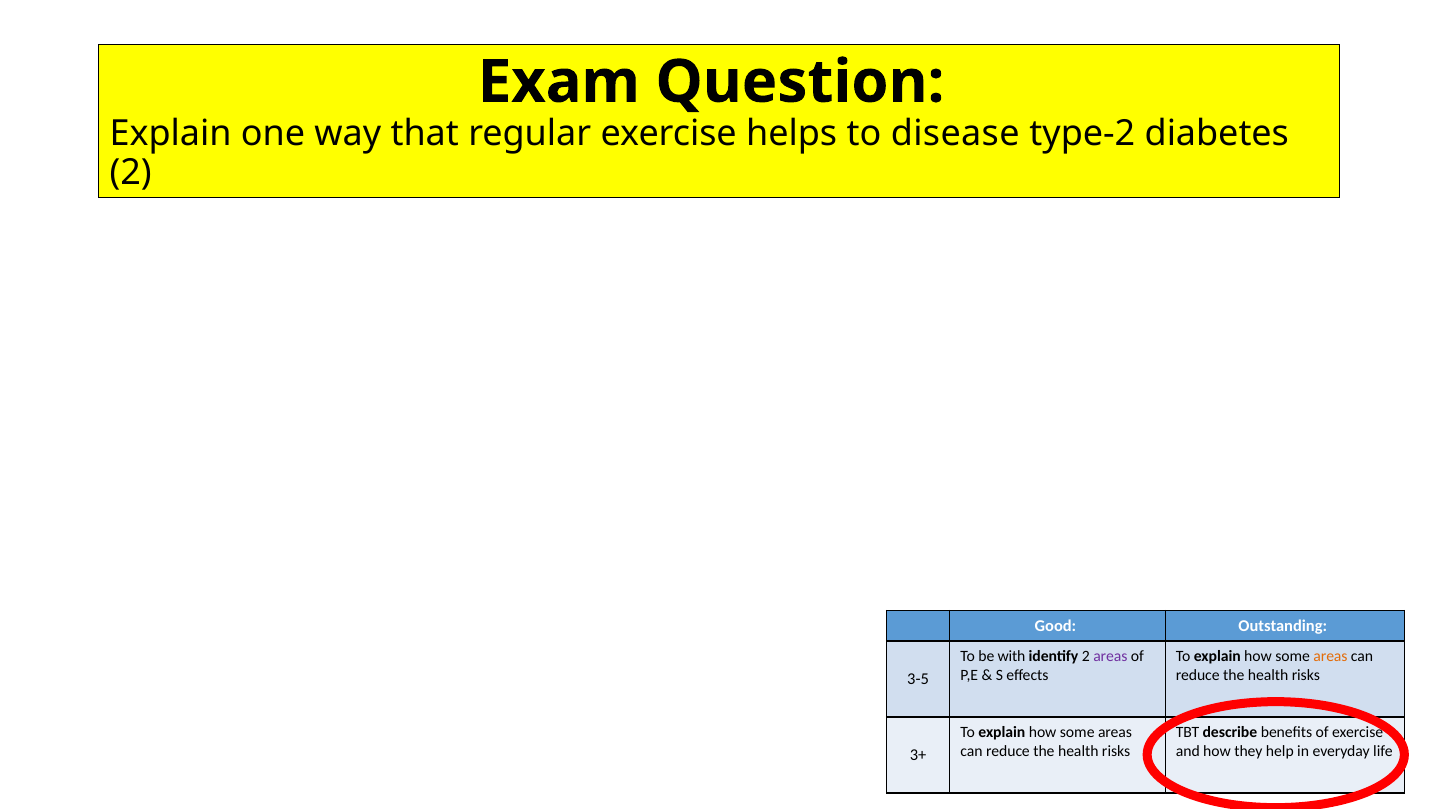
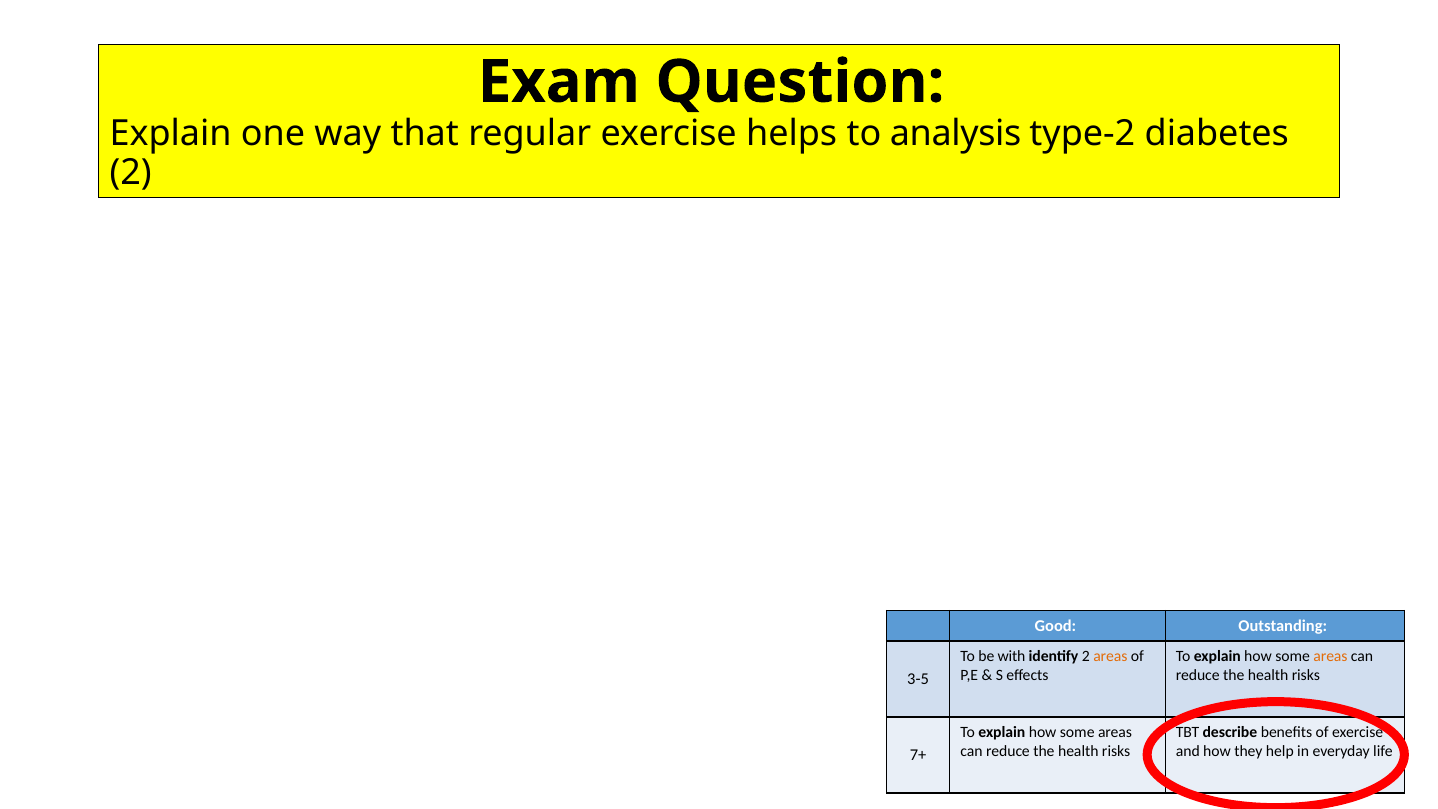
disease: disease -> analysis
areas at (1110, 656) colour: purple -> orange
3+: 3+ -> 7+
